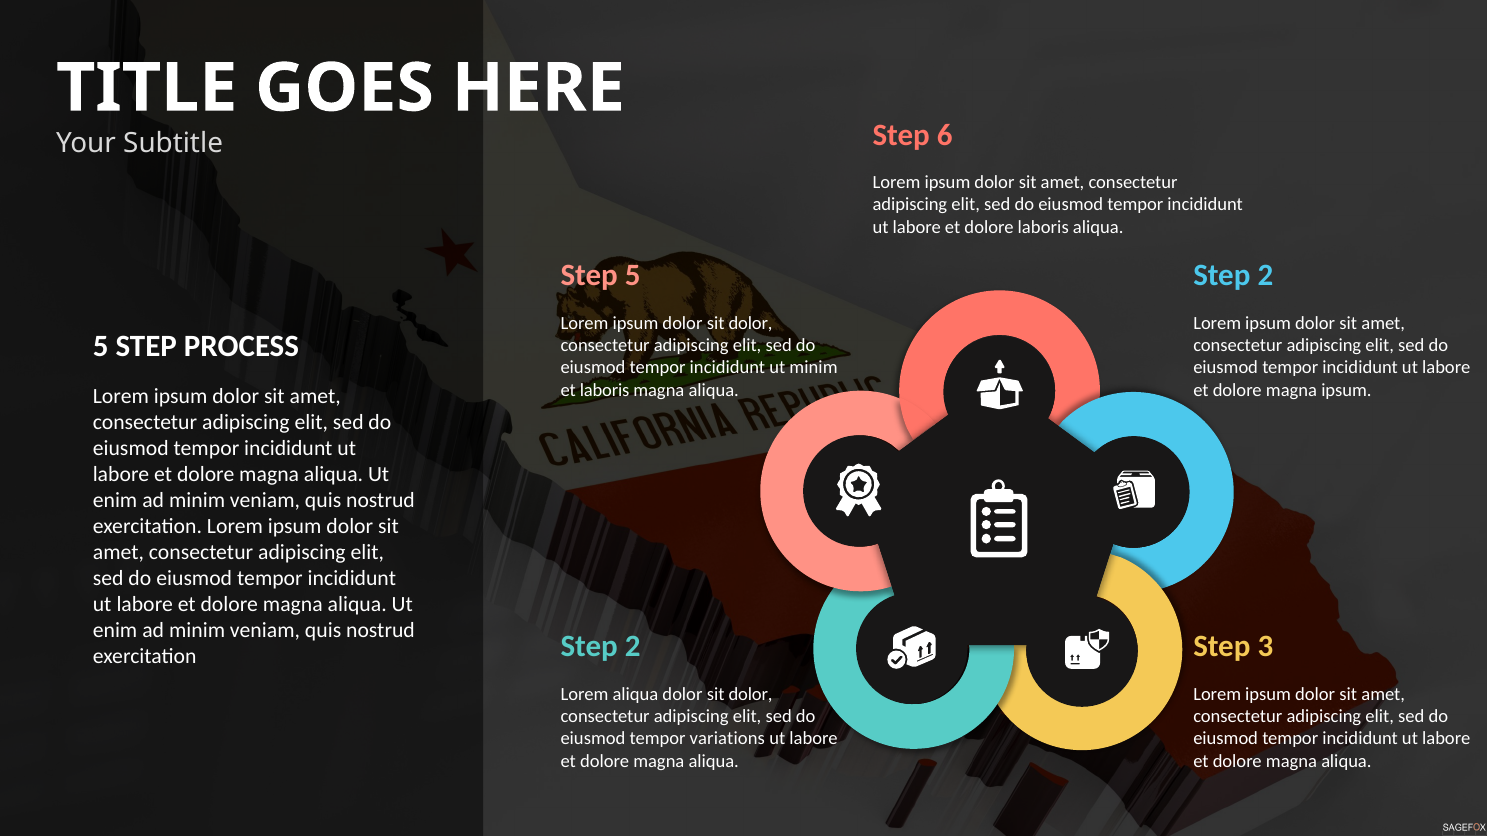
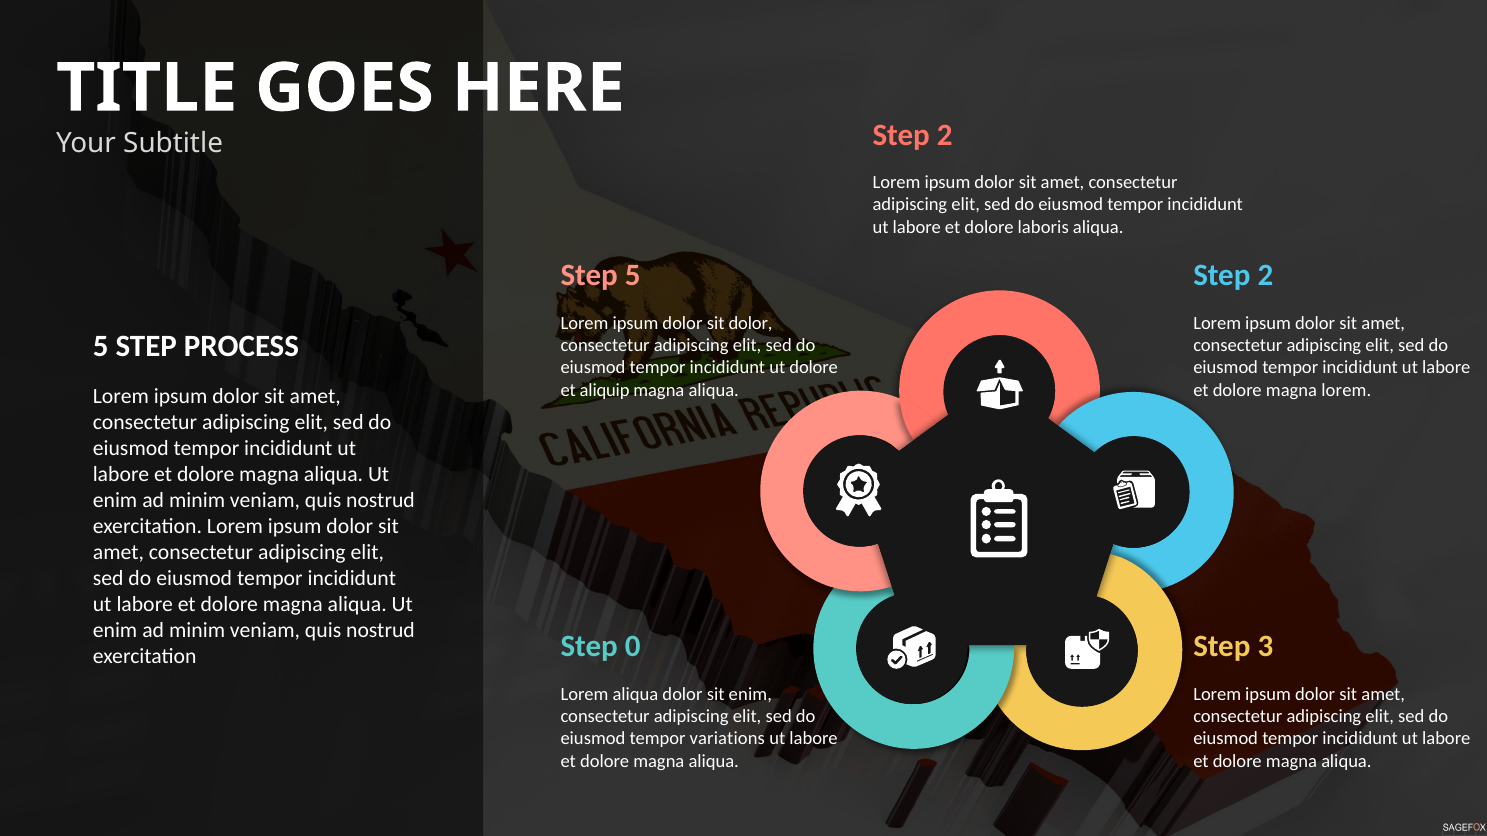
6 at (945, 135): 6 -> 2
ut minim: minim -> dolore
et laboris: laboris -> aliquip
magna ipsum: ipsum -> lorem
2 at (633, 647): 2 -> 0
dolor at (751, 694): dolor -> enim
